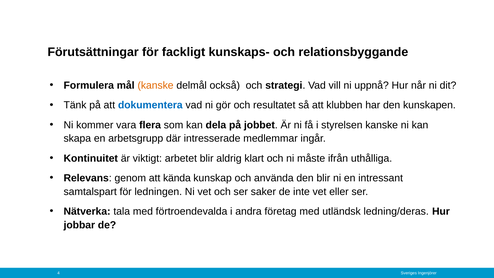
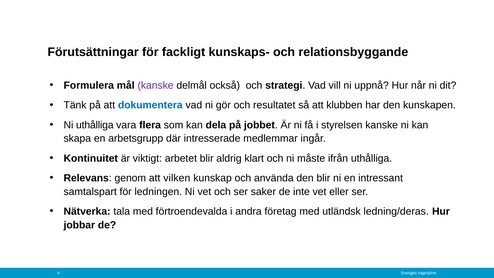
kanske at (156, 85) colour: orange -> purple
Ni kommer: kommer -> uthålliga
kända: kända -> vilken
